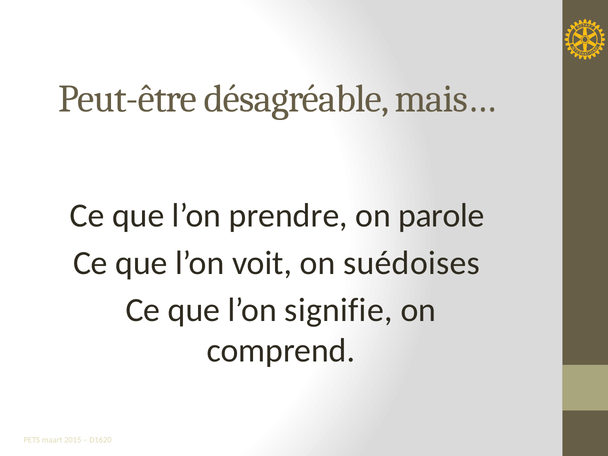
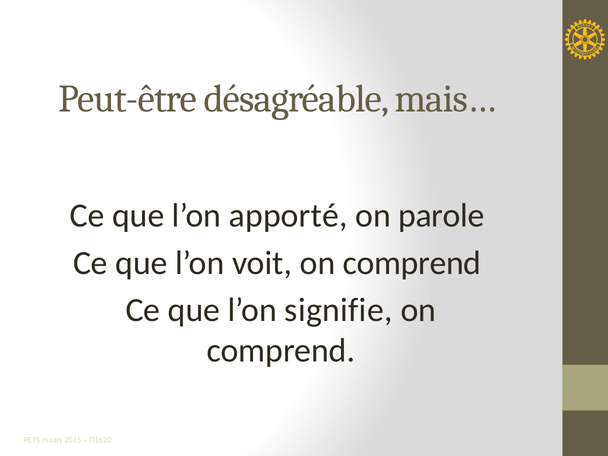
prendre: prendre -> apporté
voit on suédoises: suédoises -> comprend
